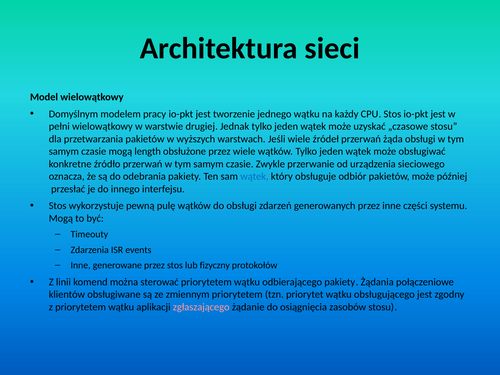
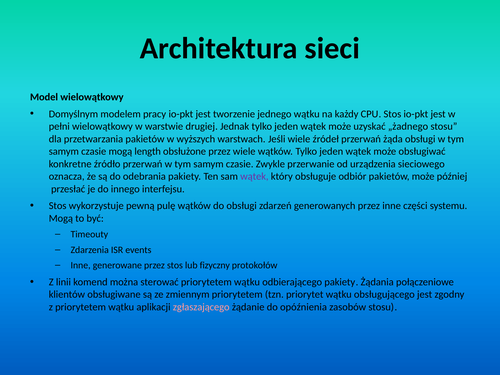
„czasowe: „czasowe -> „żadnego
wątek at (254, 176) colour: blue -> purple
osiągnięcia: osiągnięcia -> opóźnienia
